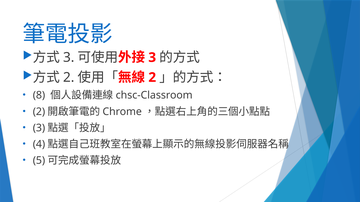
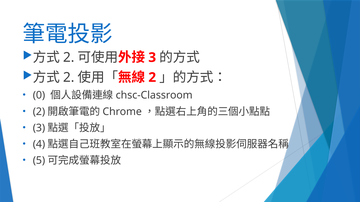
3 at (69, 58): 3 -> 2
8: 8 -> 0
